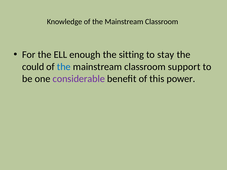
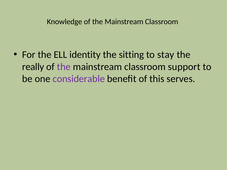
enough: enough -> identity
could: could -> really
the at (64, 67) colour: blue -> purple
power: power -> serves
